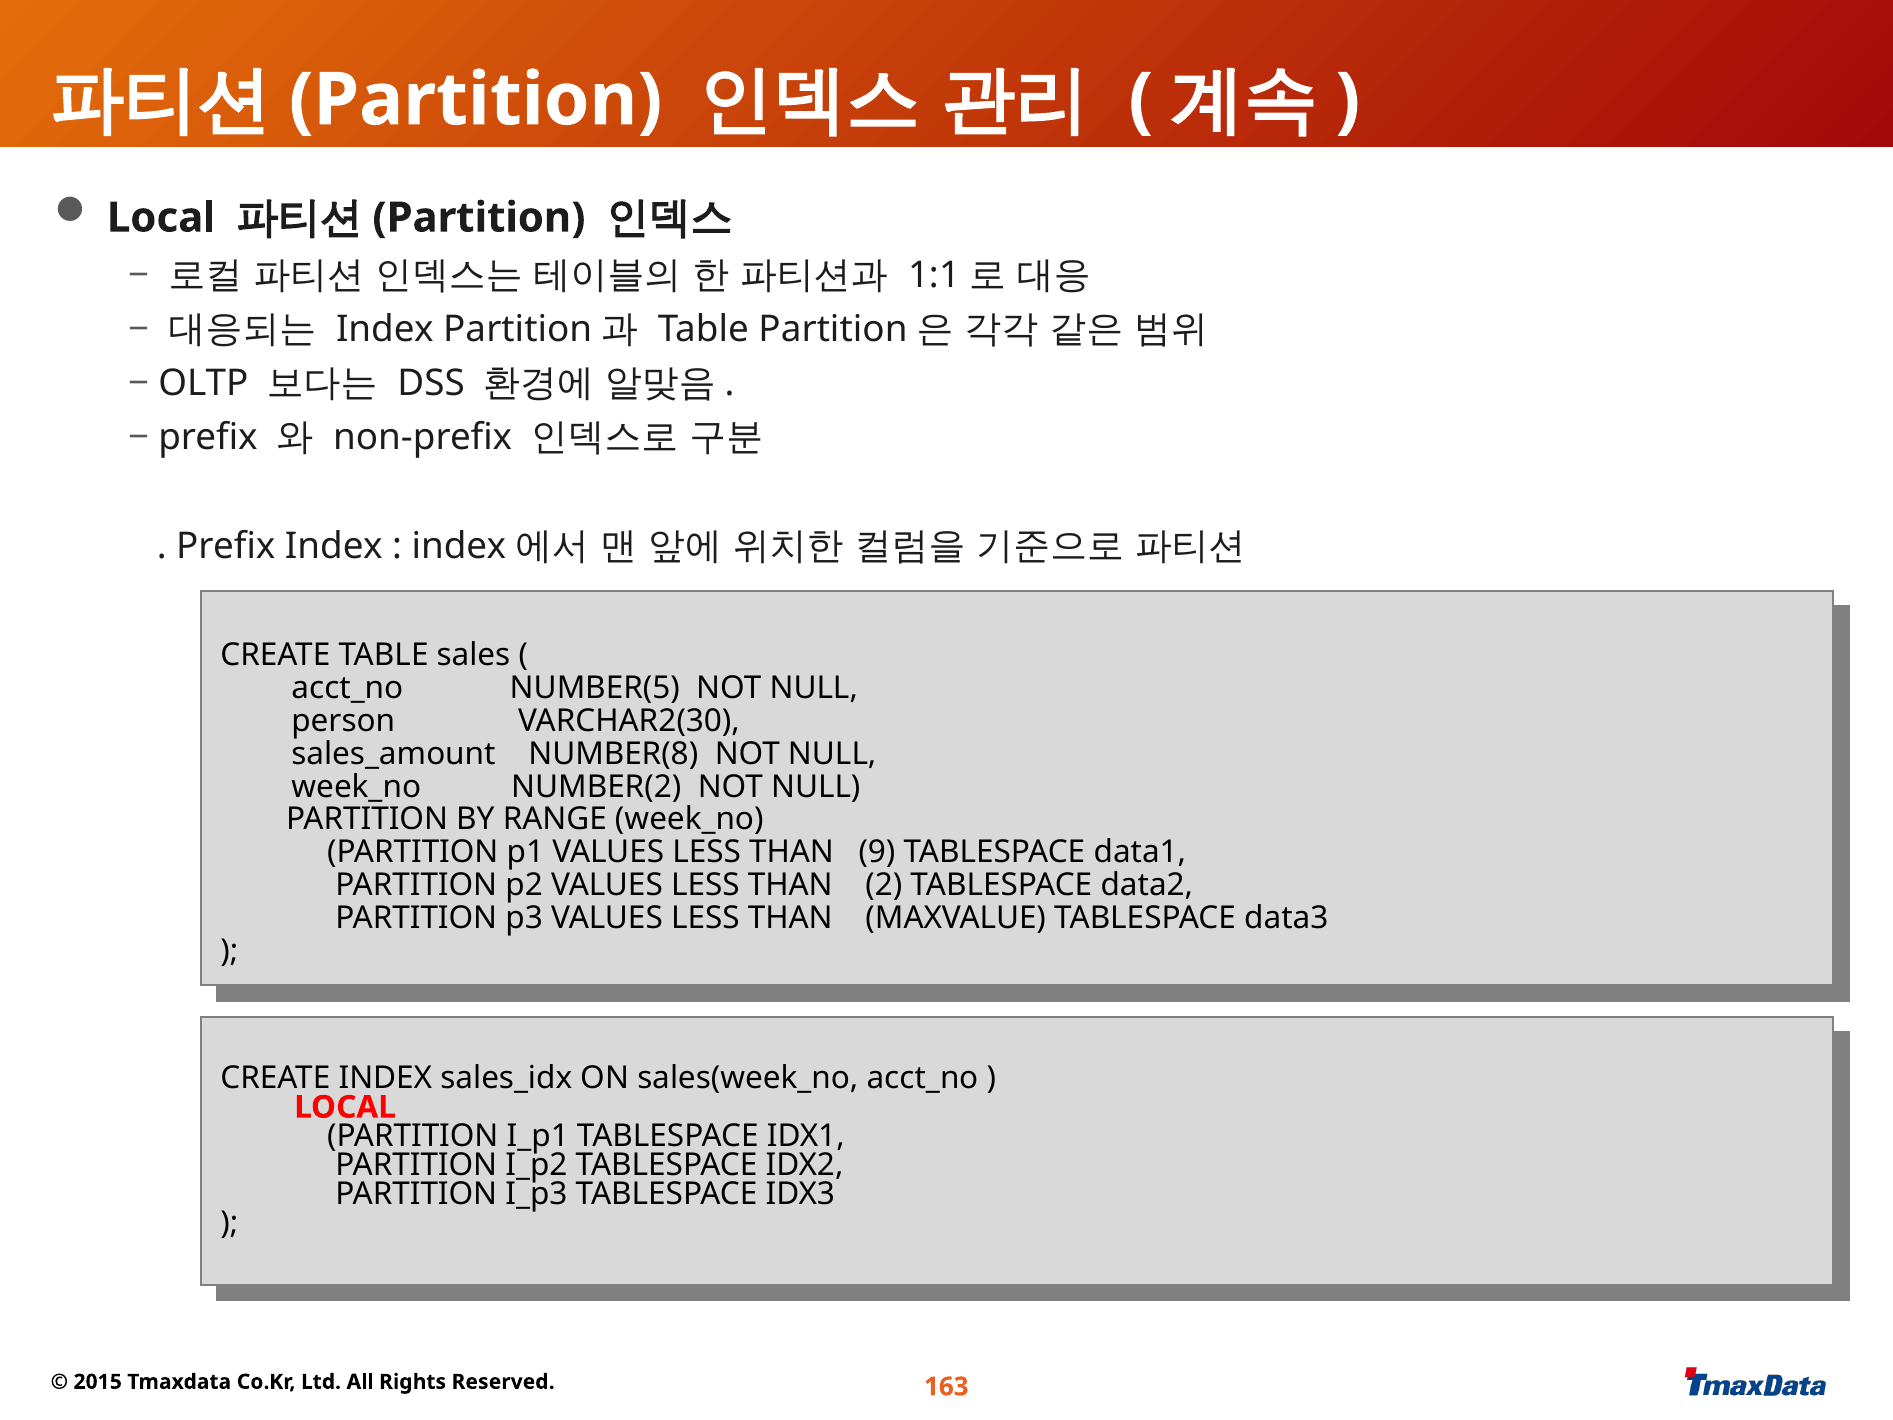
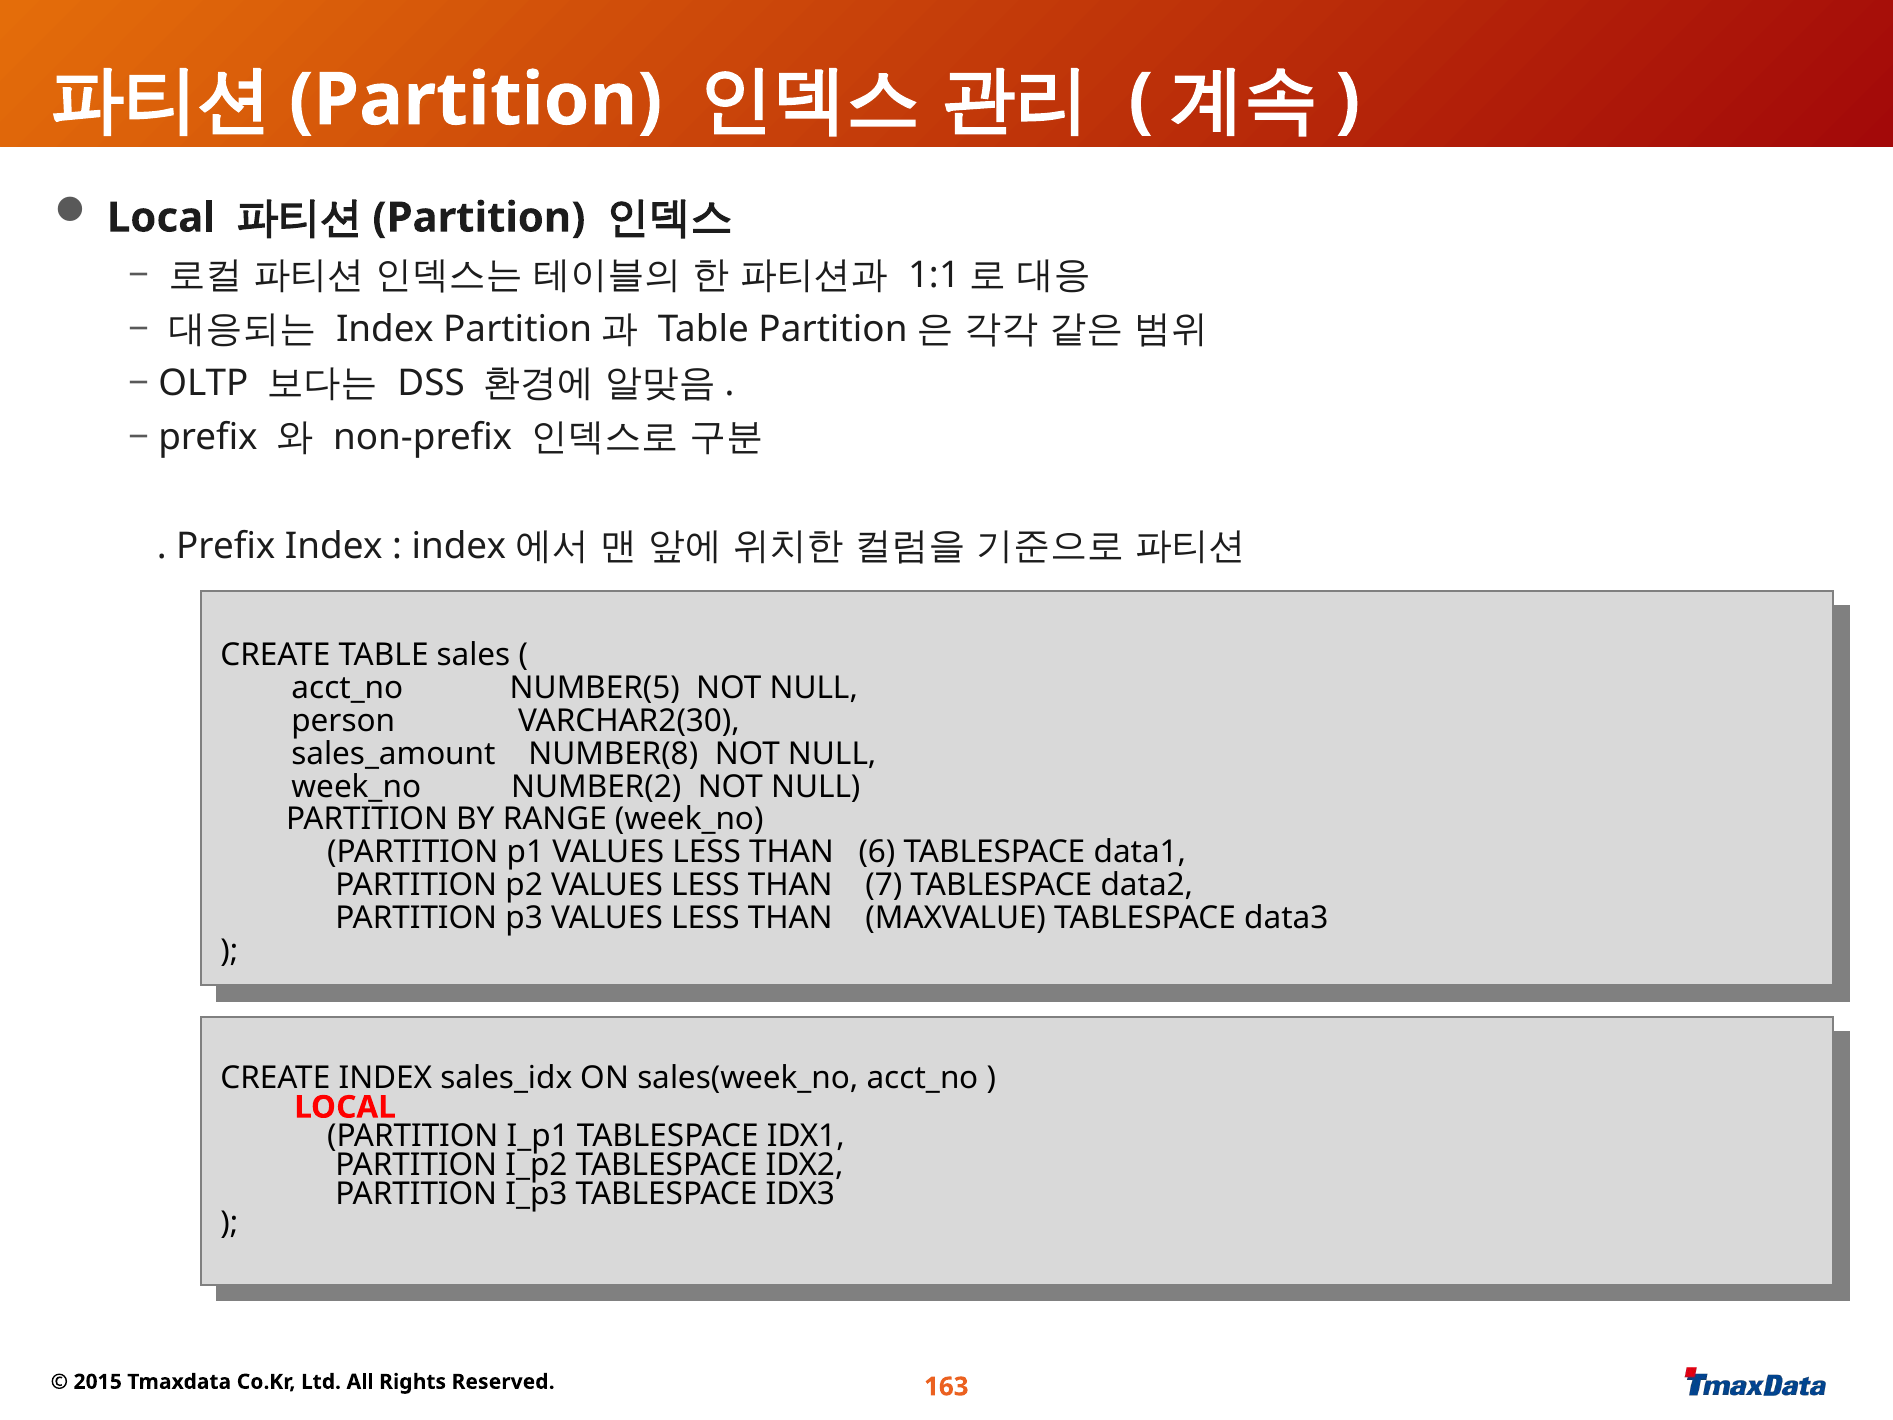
9: 9 -> 6
2: 2 -> 7
